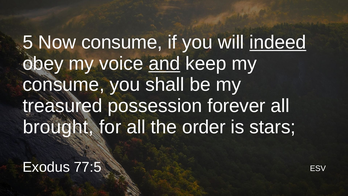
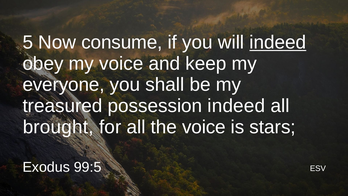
and underline: present -> none
consume at (64, 85): consume -> everyone
possession forever: forever -> indeed
the order: order -> voice
77:5: 77:5 -> 99:5
